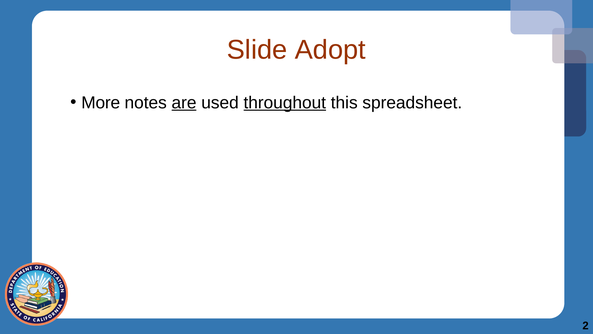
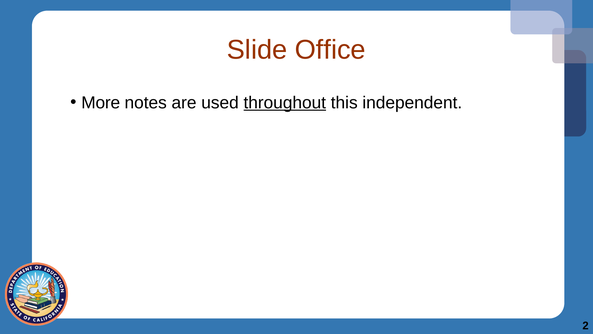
Adopt: Adopt -> Office
are underline: present -> none
spreadsheet: spreadsheet -> independent
